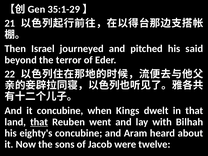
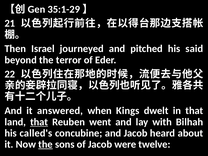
it concubine: concubine -> answered
eighty's: eighty's -> called's
and Aram: Aram -> Jacob
the at (45, 144) underline: none -> present
